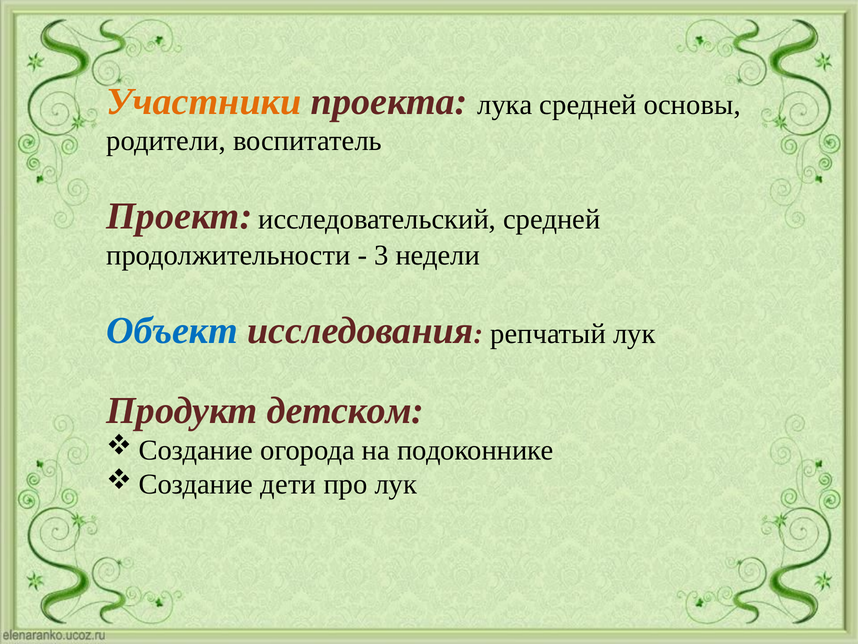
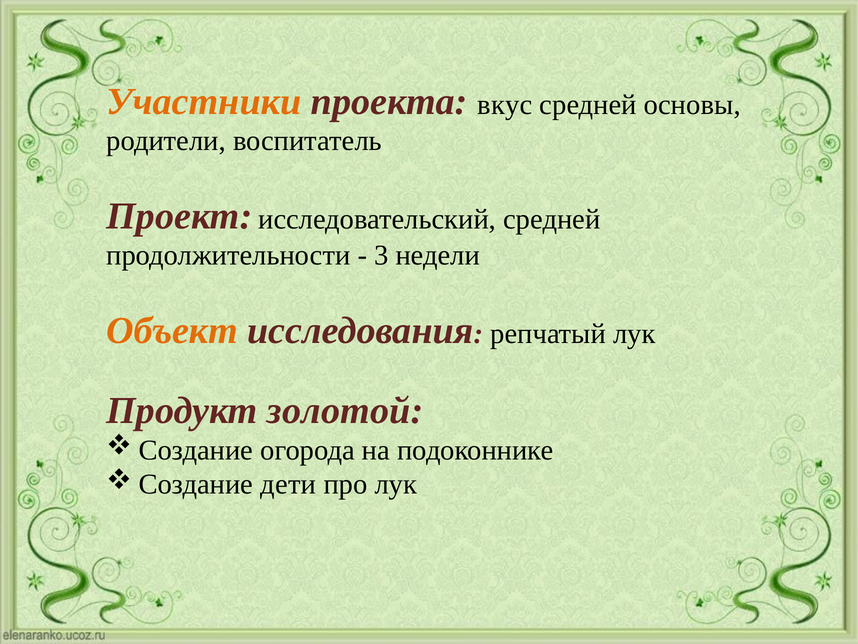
лука: лука -> вкус
Объект colour: blue -> orange
детском: детском -> золотой
